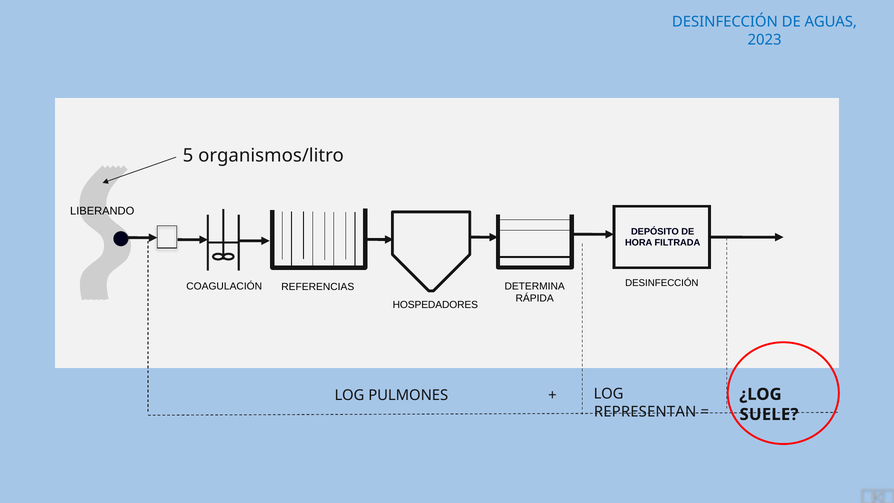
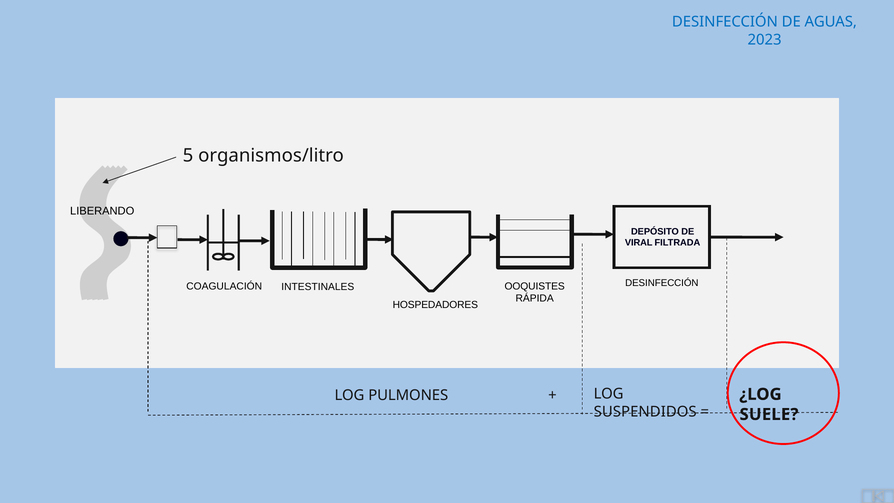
HORA: HORA -> VIRAL
DETERMINA: DETERMINA -> OOQUISTES
REFERENCIAS: REFERENCIAS -> INTESTINALES
REPRESENTAN: REPRESENTAN -> SUSPENDIDOS
